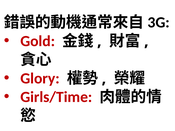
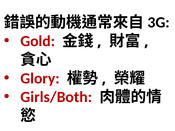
Girls/Time: Girls/Time -> Girls/Both
